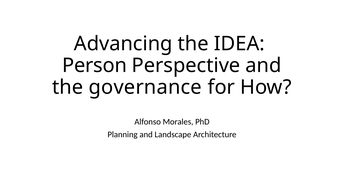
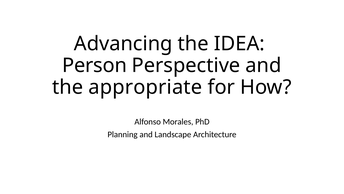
governance: governance -> appropriate
